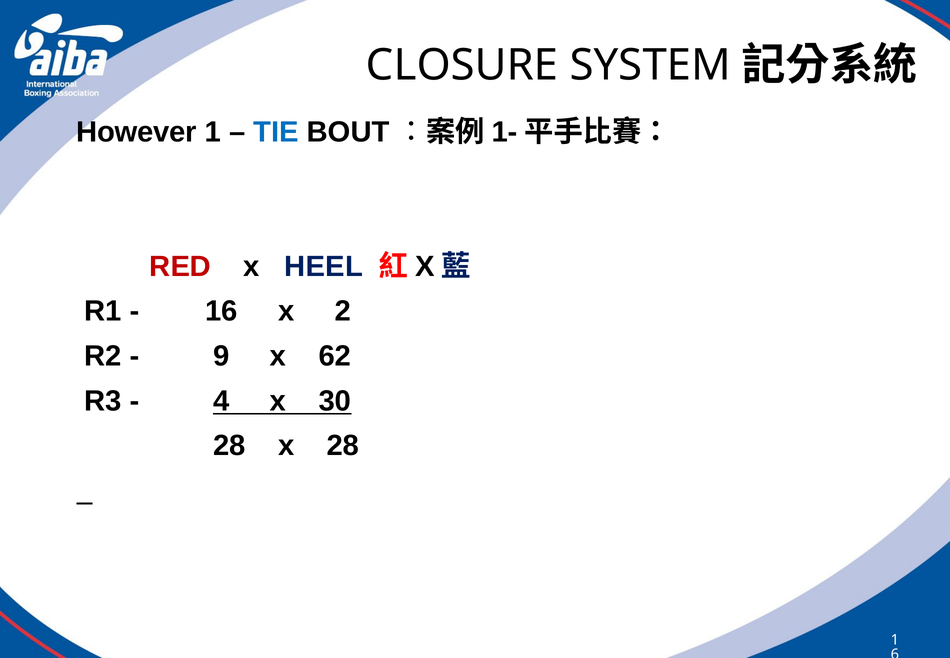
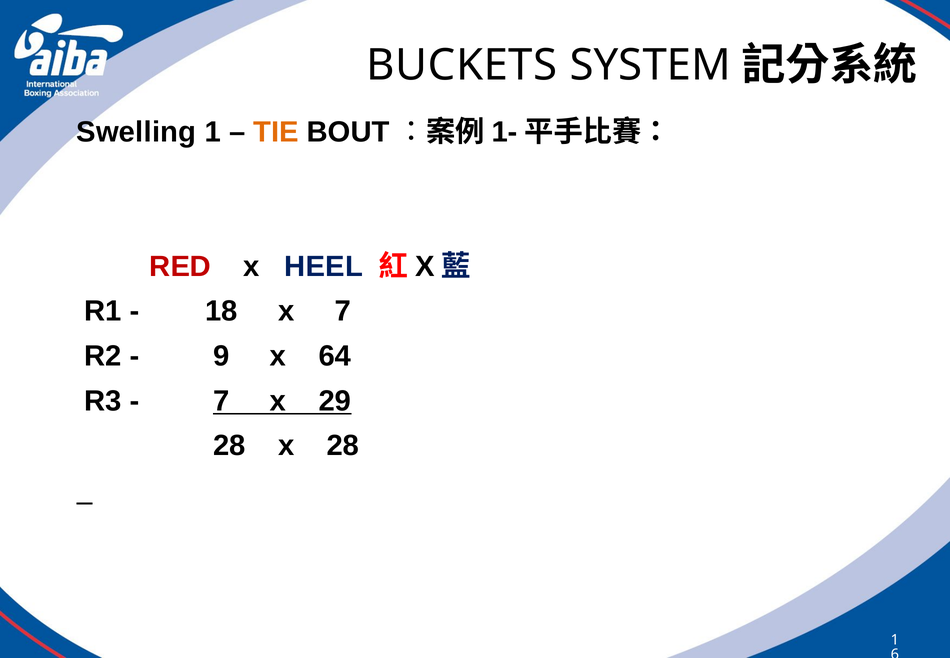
CLOSURE: CLOSURE -> BUCKETS
However: However -> Swelling
TIE colour: blue -> orange
16: 16 -> 18
x 2: 2 -> 7
62: 62 -> 64
4 at (221, 401): 4 -> 7
30: 30 -> 29
